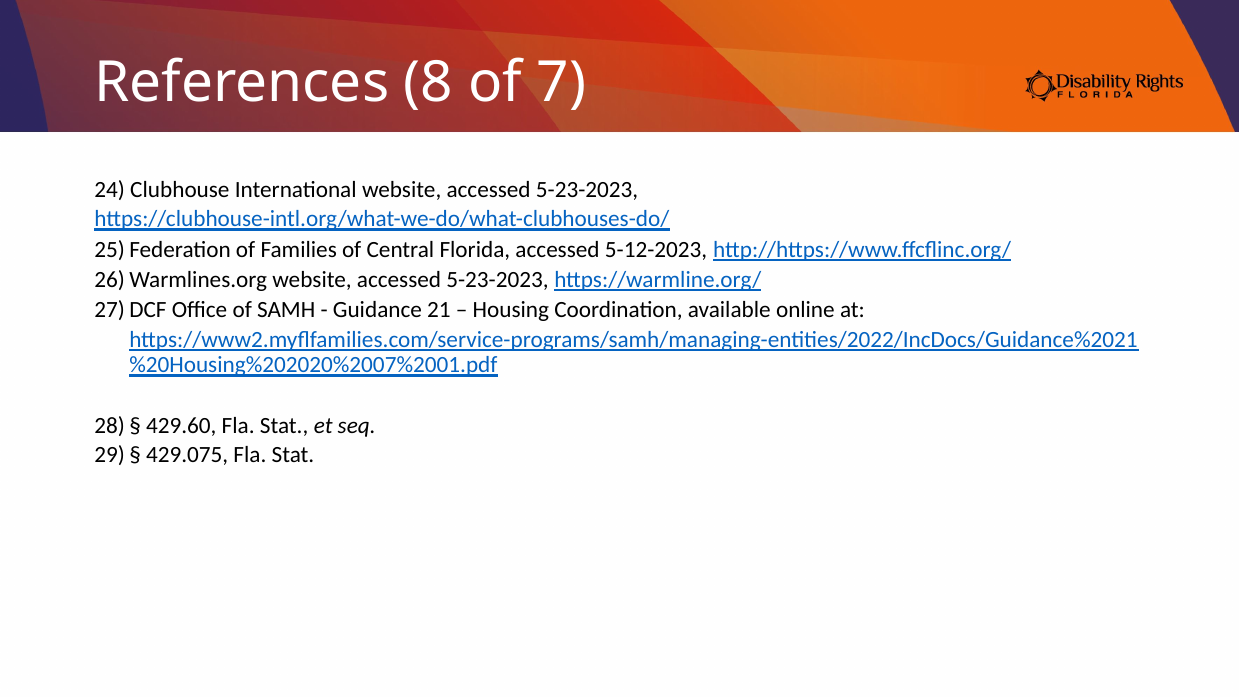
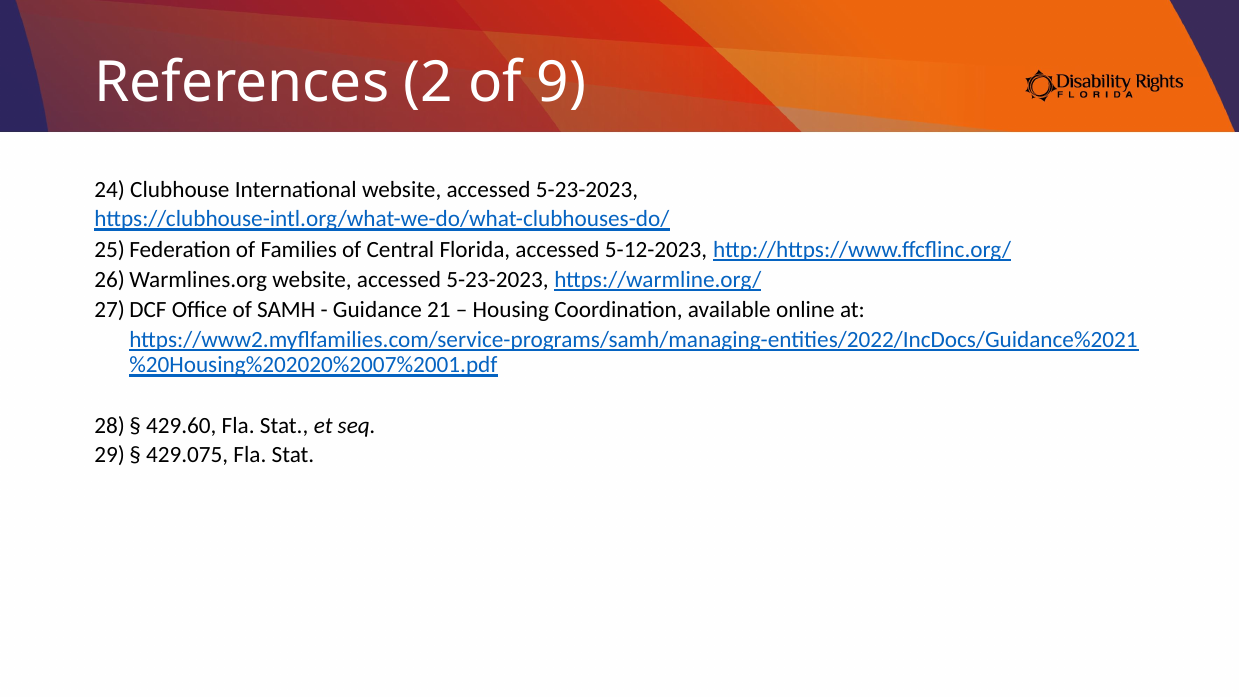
8: 8 -> 2
7: 7 -> 9
